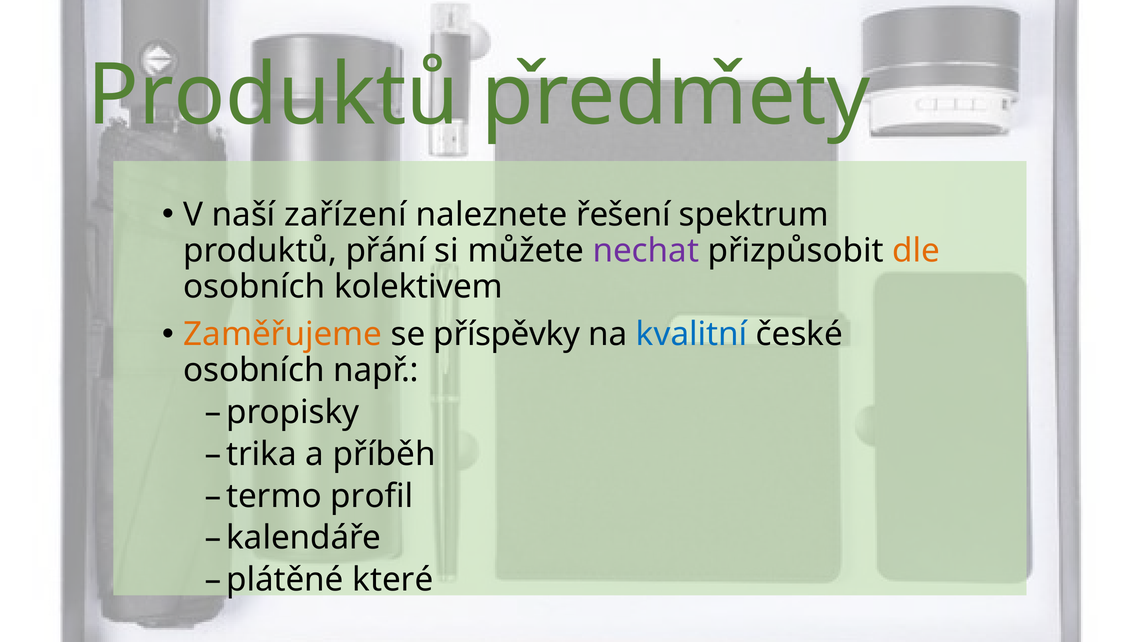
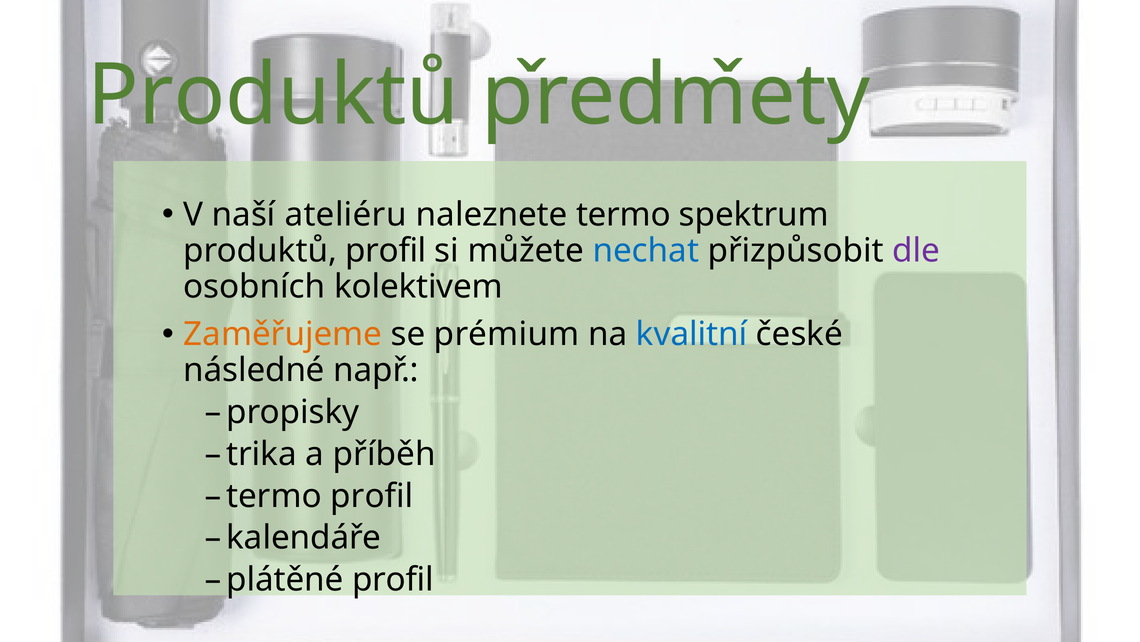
zařízení: zařízení -> ateliéru
naleznete řešení: řešení -> termo
produktů přání: přání -> profil
nechat colour: purple -> blue
dle colour: orange -> purple
příspěvky: příspěvky -> prémium
osobních at (254, 370): osobních -> následné
plátěné které: které -> profil
